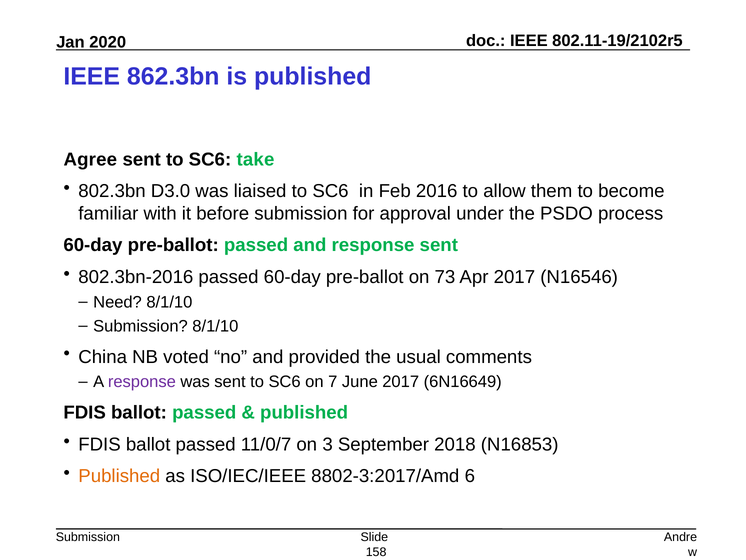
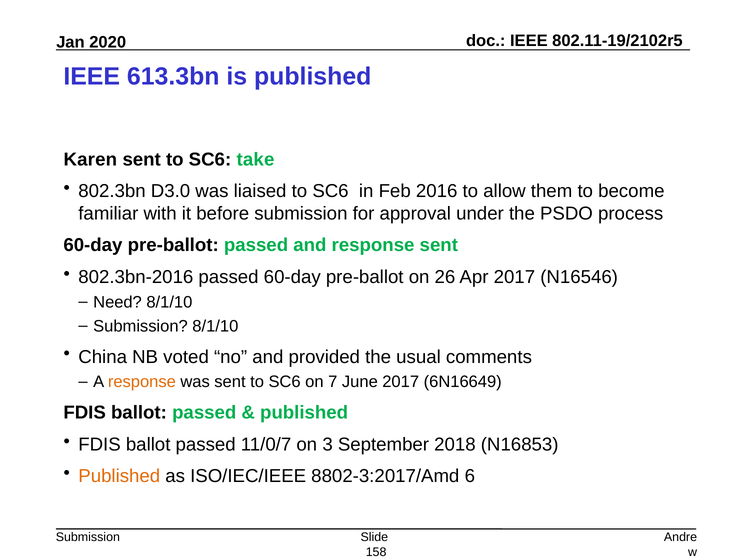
862.3bn: 862.3bn -> 613.3bn
Agree: Agree -> Karen
73: 73 -> 26
response at (142, 382) colour: purple -> orange
